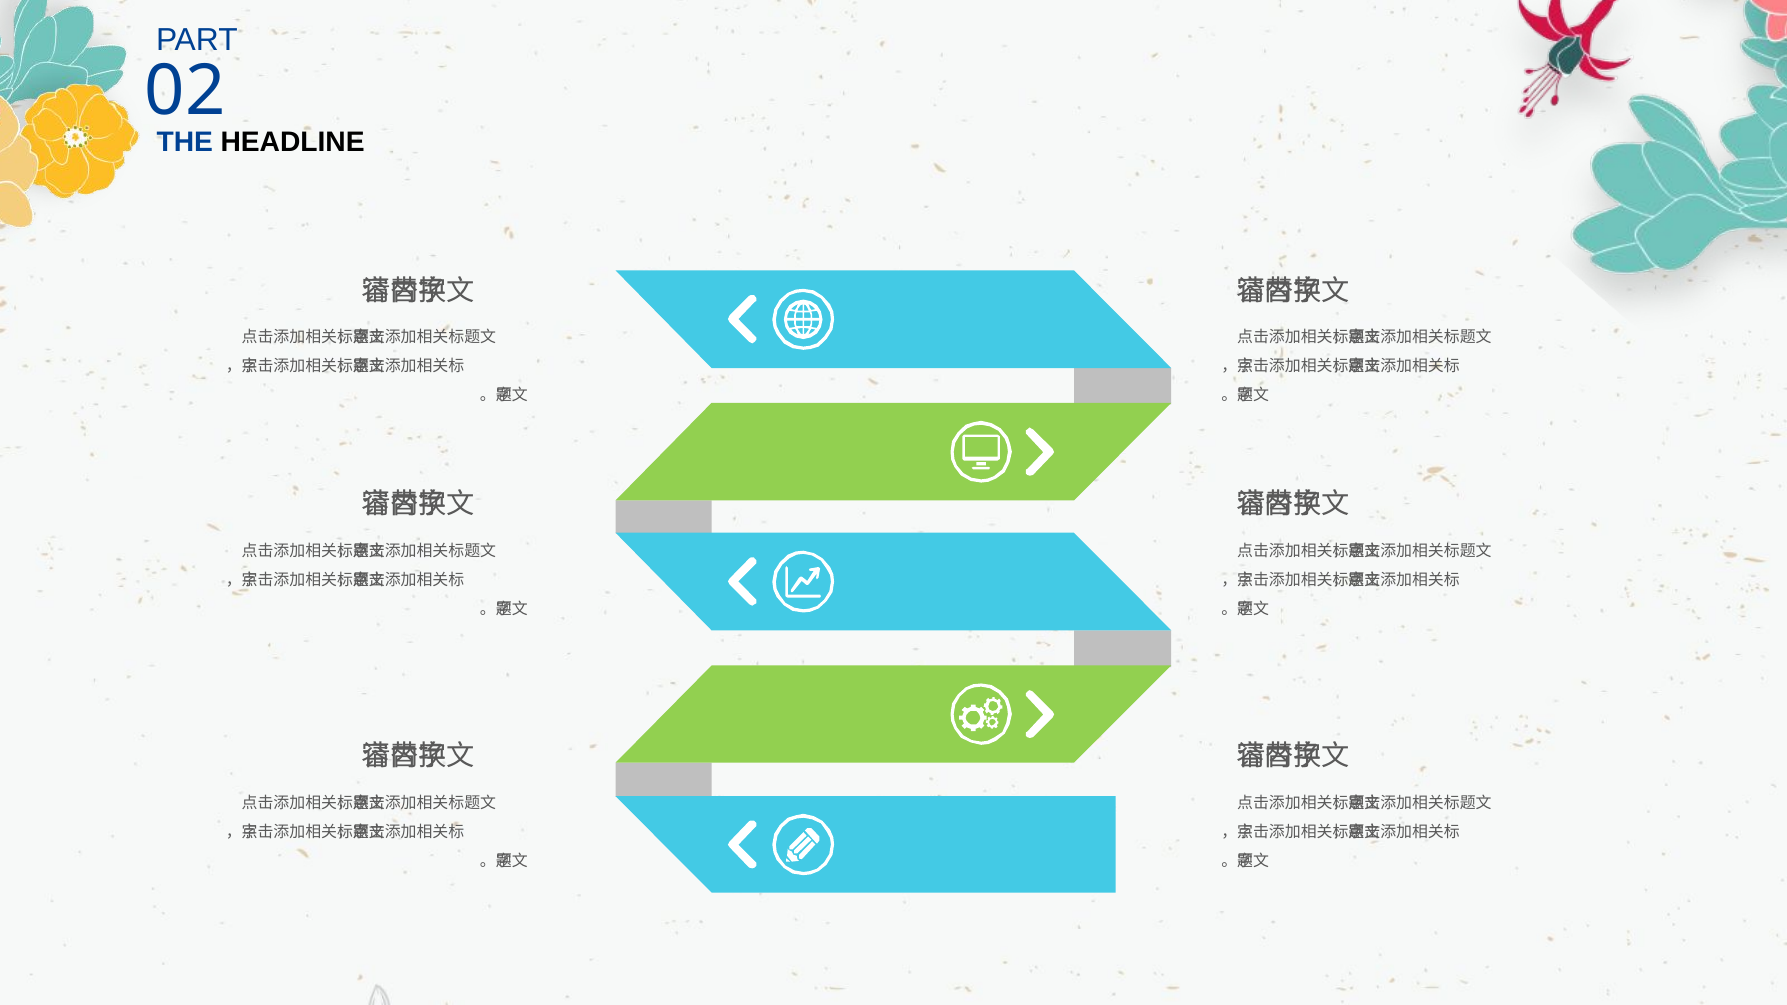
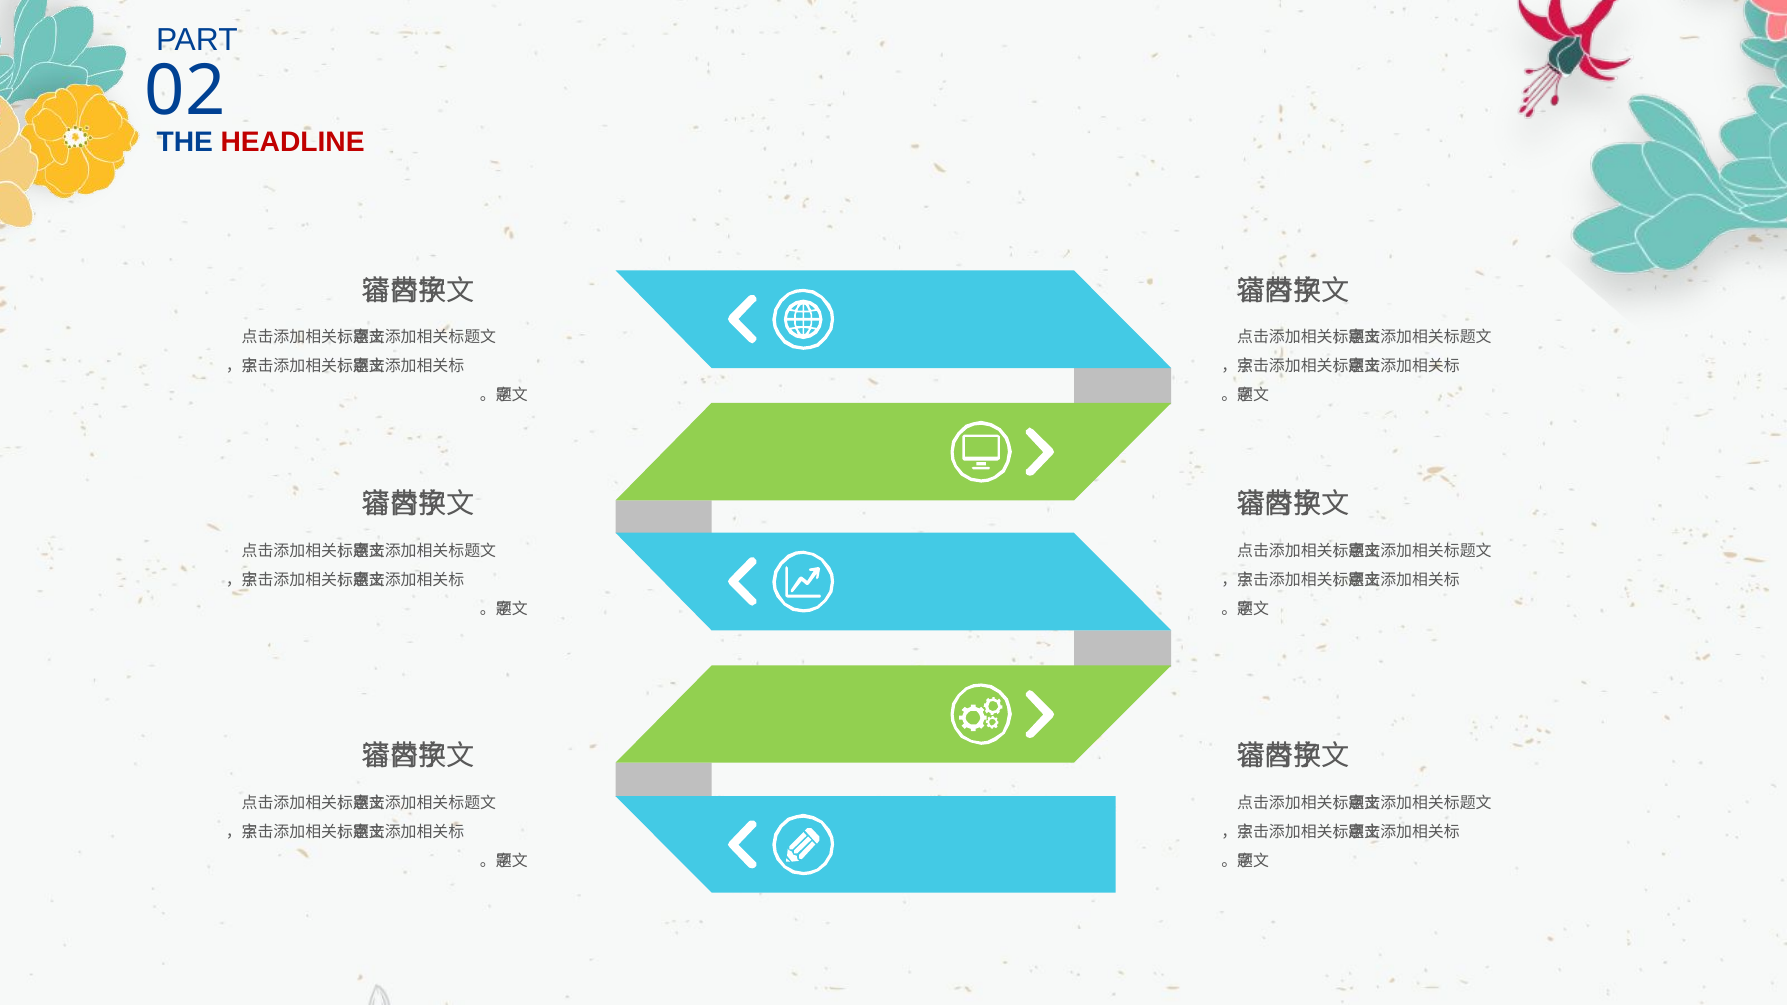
HEADLINE colour: black -> red
